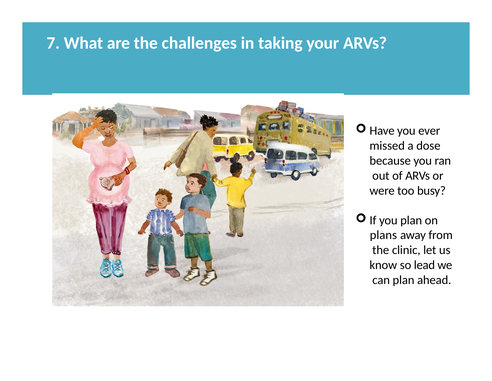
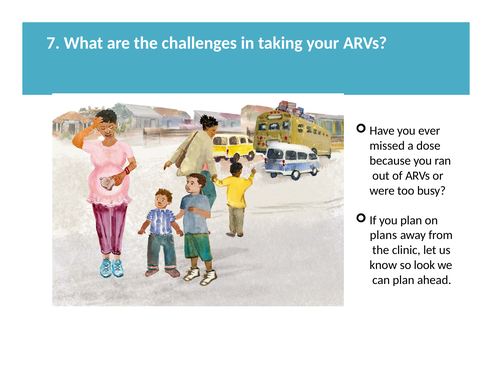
lead: lead -> look
